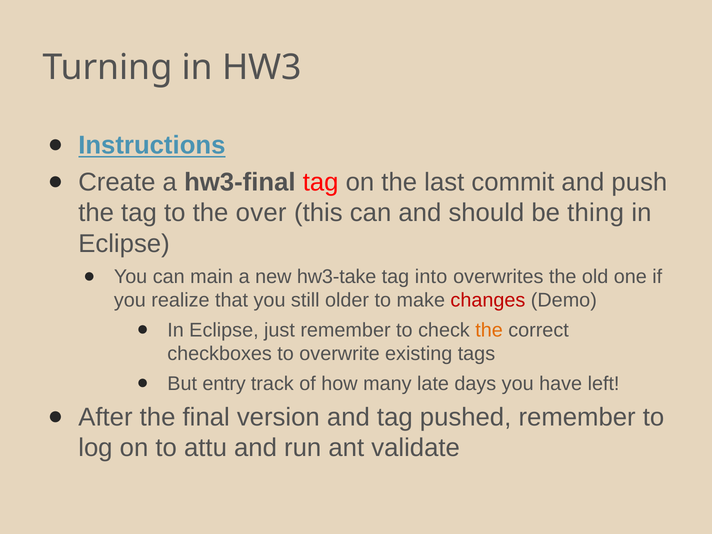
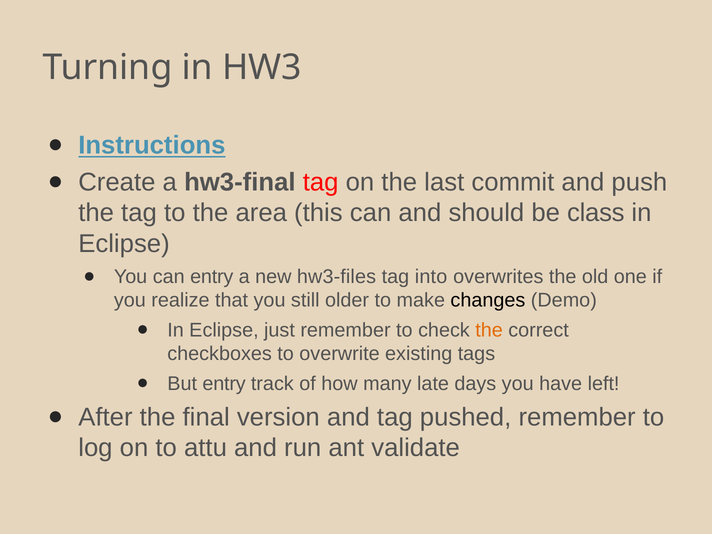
over: over -> area
thing: thing -> class
can main: main -> entry
hw3-take: hw3-take -> hw3-files
changes colour: red -> black
